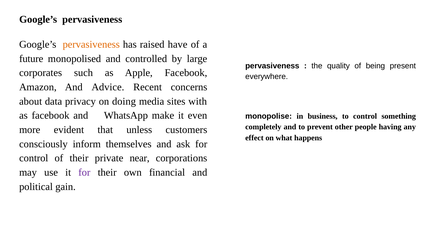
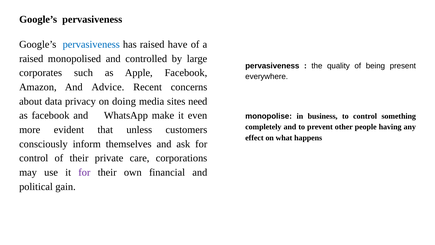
pervasiveness at (91, 44) colour: orange -> blue
future at (31, 59): future -> raised
with: with -> need
near: near -> care
